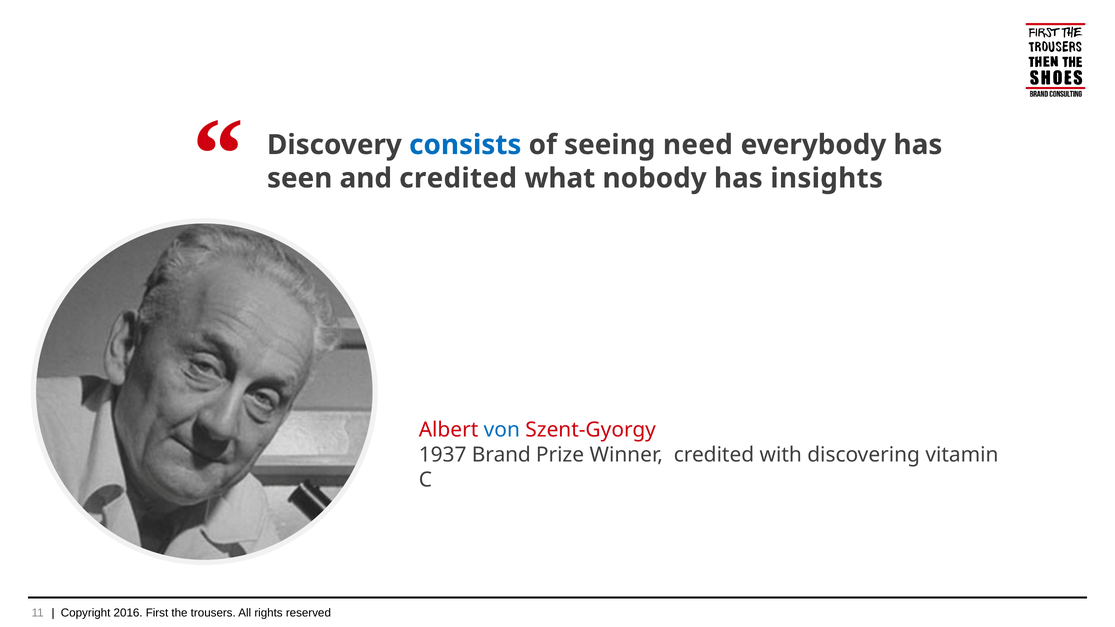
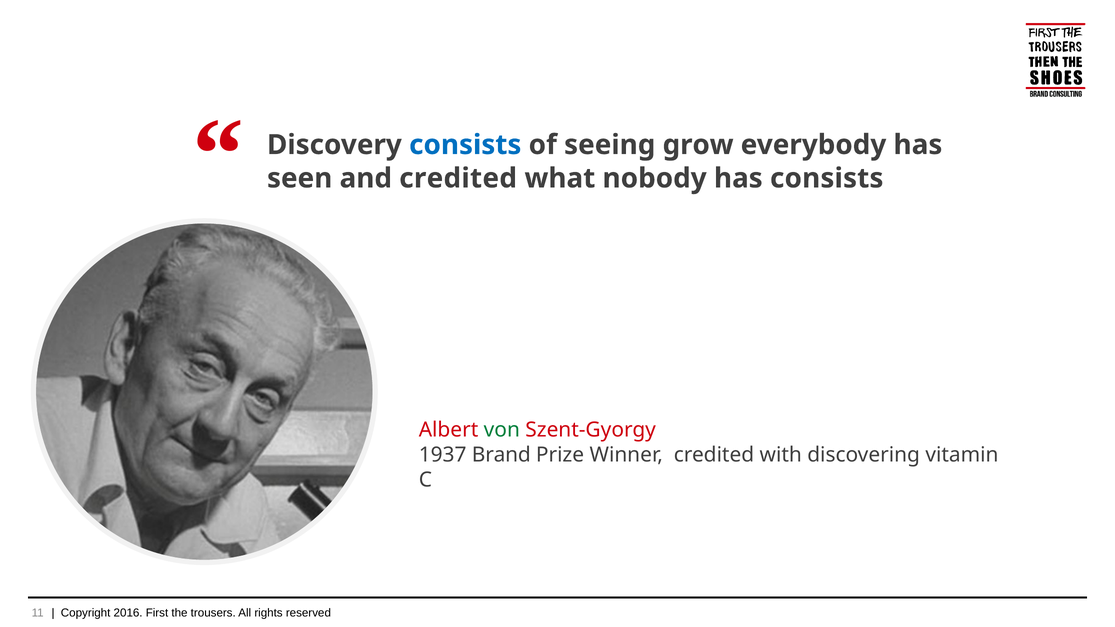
need: need -> grow
has insights: insights -> consists
von colour: blue -> green
